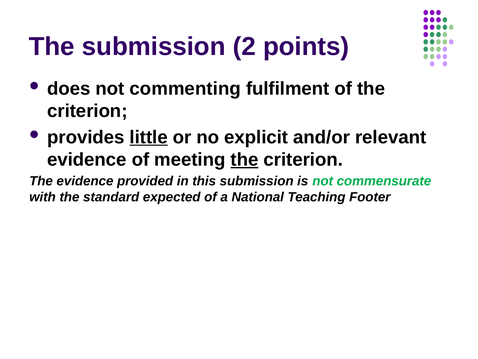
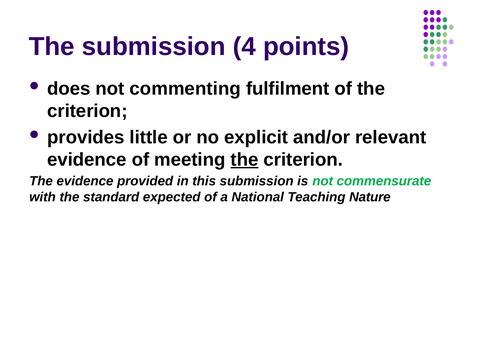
2: 2 -> 4
little underline: present -> none
Footer: Footer -> Nature
